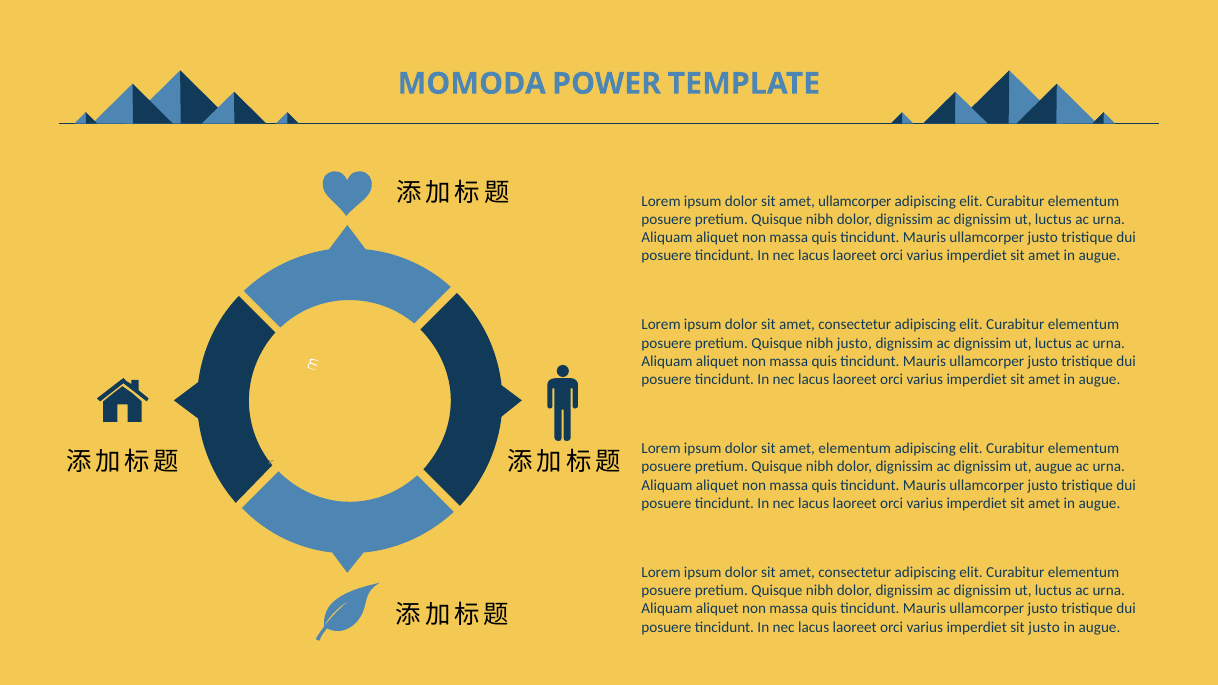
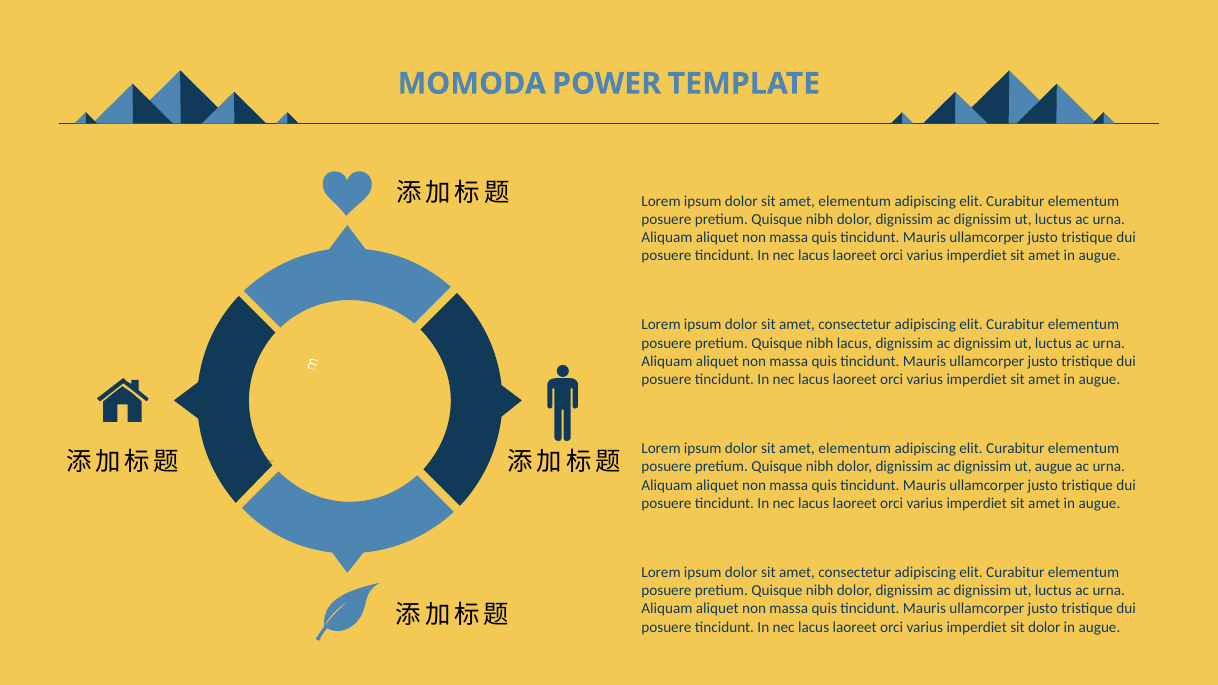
ullamcorper at (855, 201): ullamcorper -> elementum
nibh justo: justo -> lacus
sit justo: justo -> dolor
